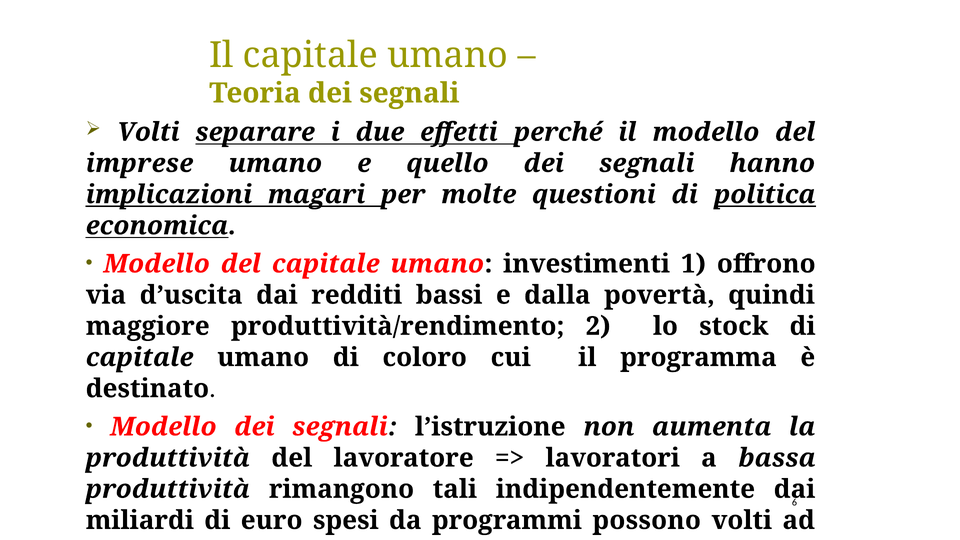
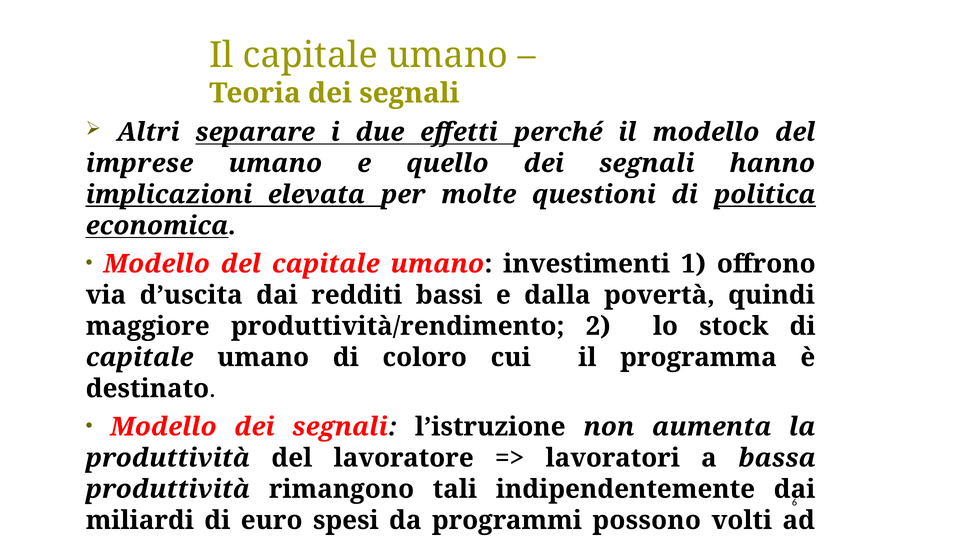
Volti at (148, 132): Volti -> Altri
magari: magari -> elevata
